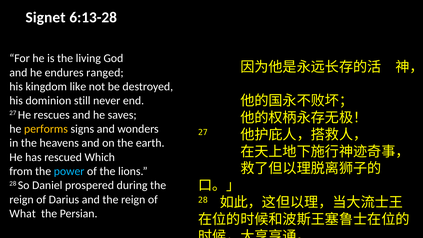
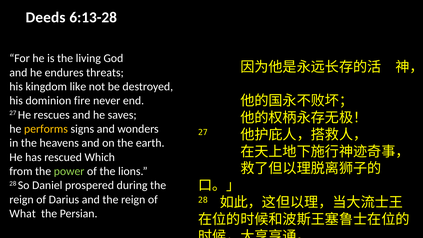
Signet: Signet -> Deeds
ranged: ranged -> threats
still: still -> fire
power colour: light blue -> light green
